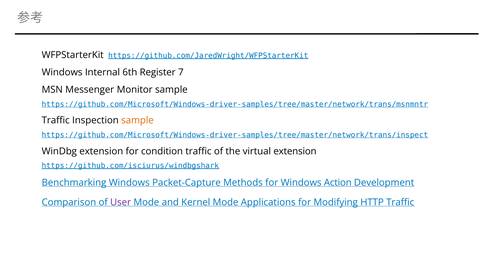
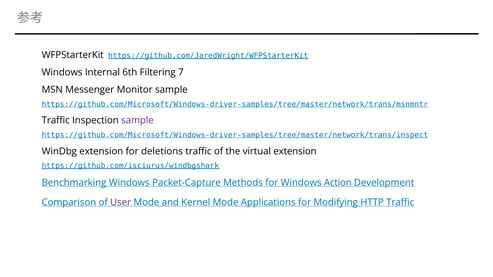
Register: Register -> Filtering
sample at (137, 121) colour: orange -> purple
condition: condition -> deletions
